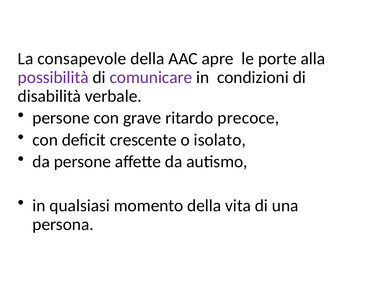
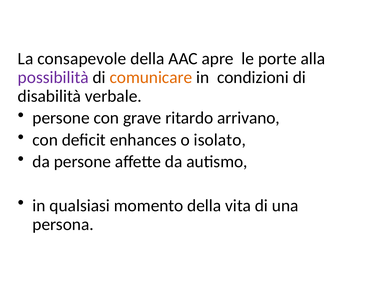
comunicare colour: purple -> orange
precoce: precoce -> arrivano
crescente: crescente -> enhances
